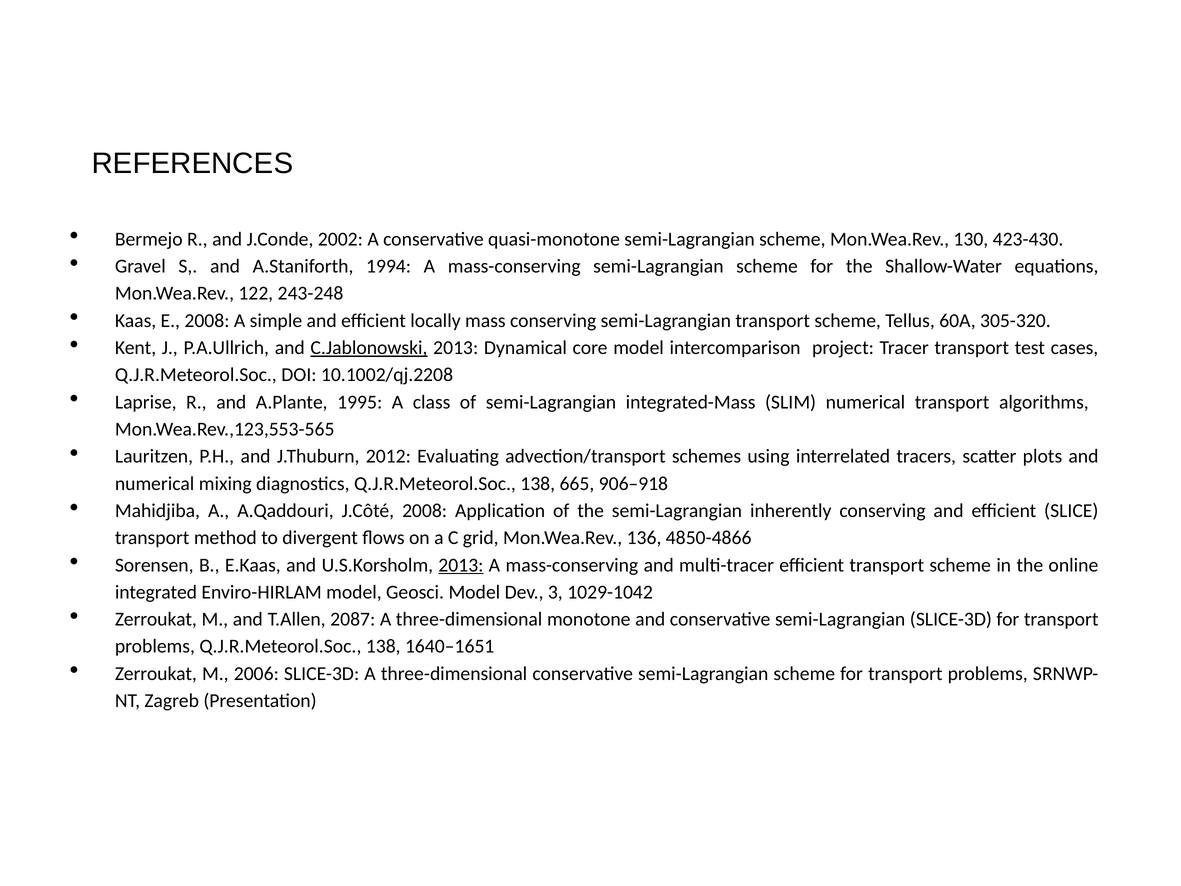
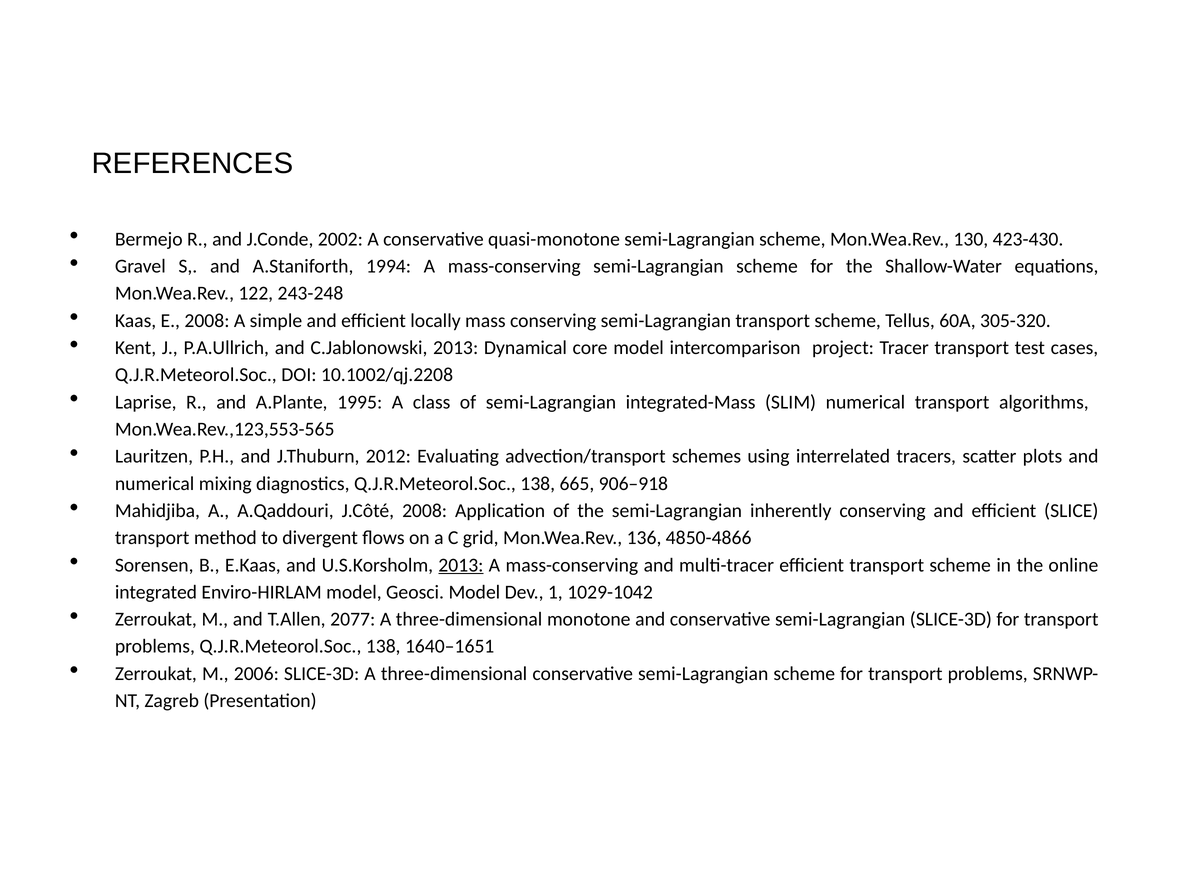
C.Jablonowski underline: present -> none
3: 3 -> 1
2087: 2087 -> 2077
